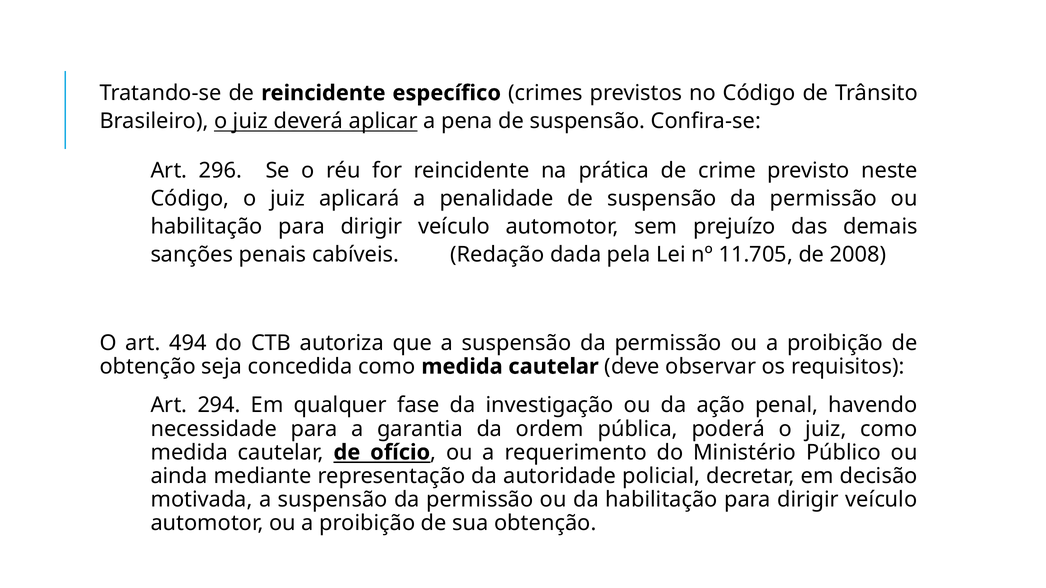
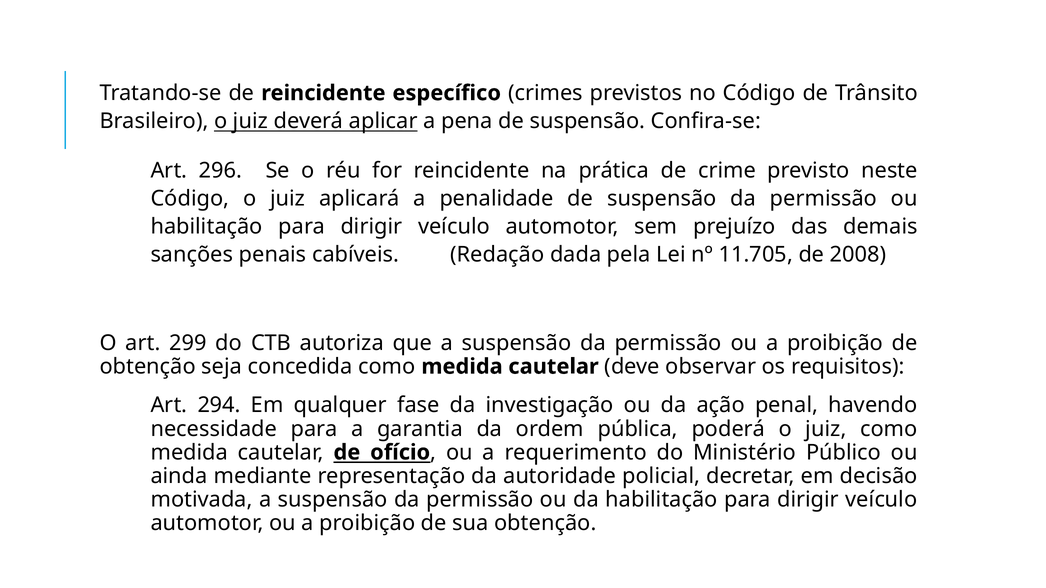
494: 494 -> 299
